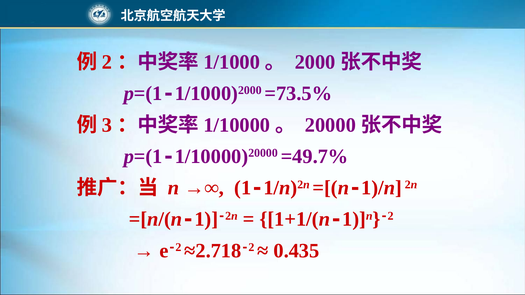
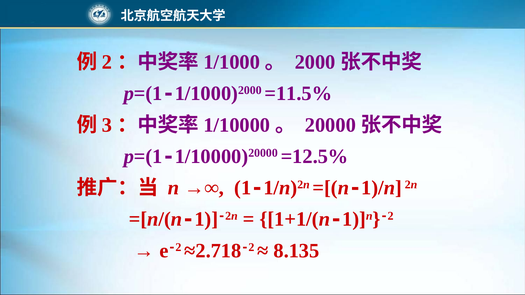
=73.5%: =73.5% -> =11.5%
=49.7%: =49.7% -> =12.5%
0.435: 0.435 -> 8.135
